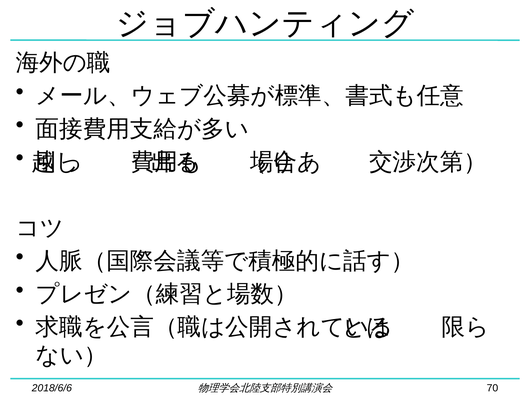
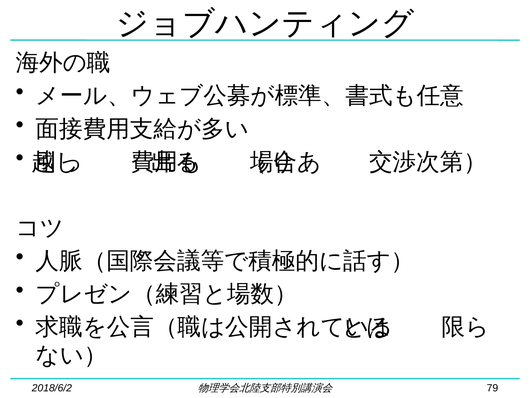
2018/6/6: 2018/6/6 -> 2018/6/2
70: 70 -> 79
